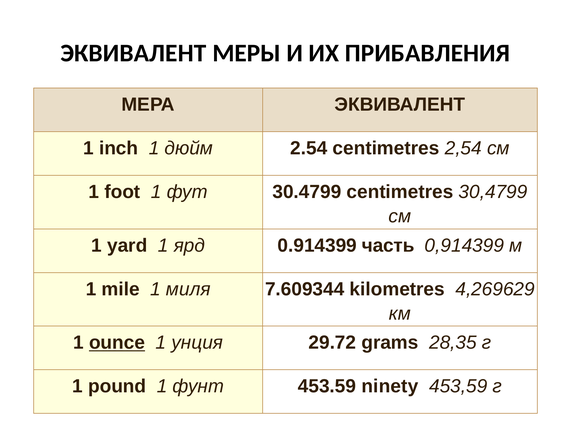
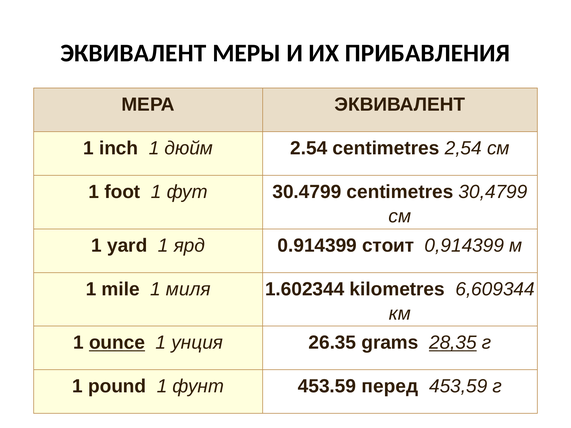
часть: часть -> стоит
7.609344: 7.609344 -> 1.602344
4,269629: 4,269629 -> 6,609344
29.72: 29.72 -> 26.35
28,35 underline: none -> present
ninety: ninety -> перед
